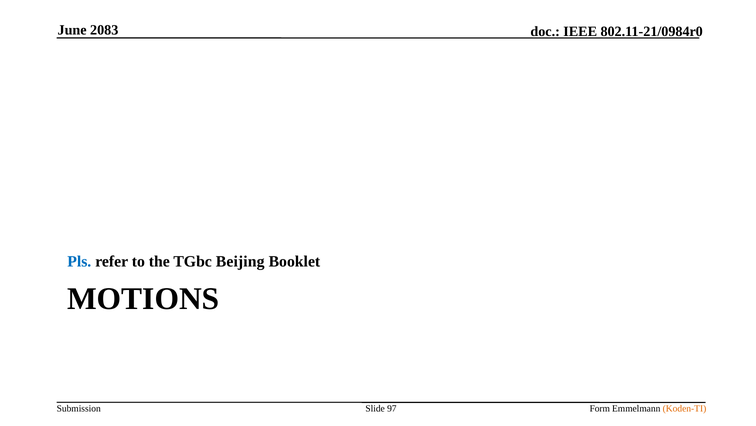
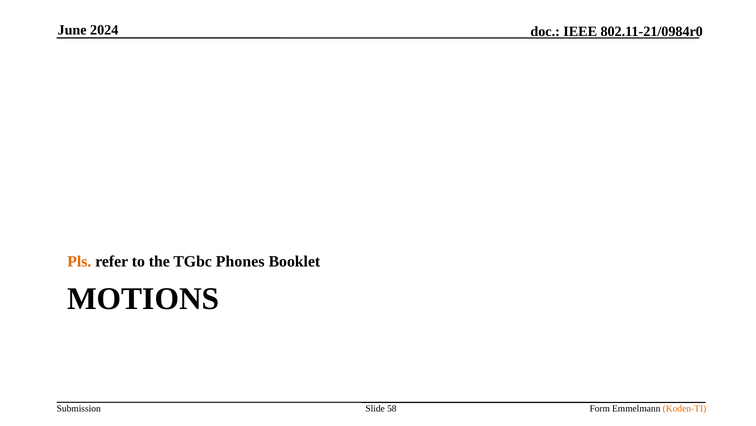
2083: 2083 -> 2024
Pls colour: blue -> orange
Beijing: Beijing -> Phones
97: 97 -> 58
